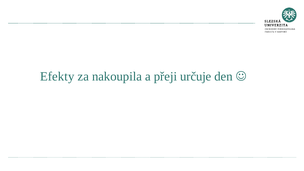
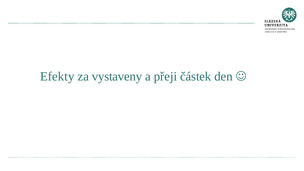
nakoupila: nakoupila -> vystaveny
určuje: určuje -> částek
